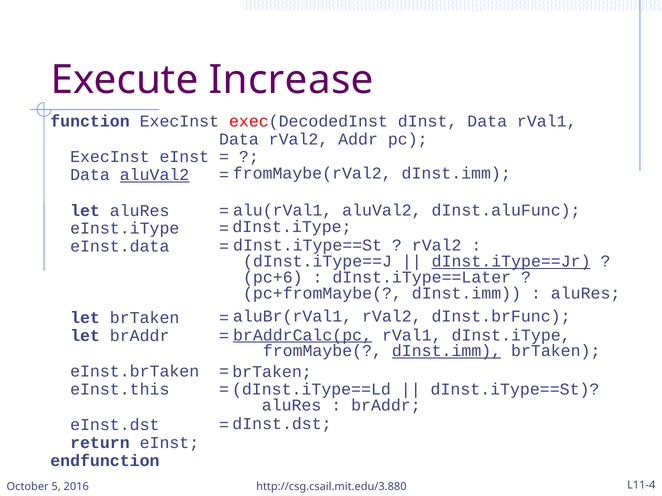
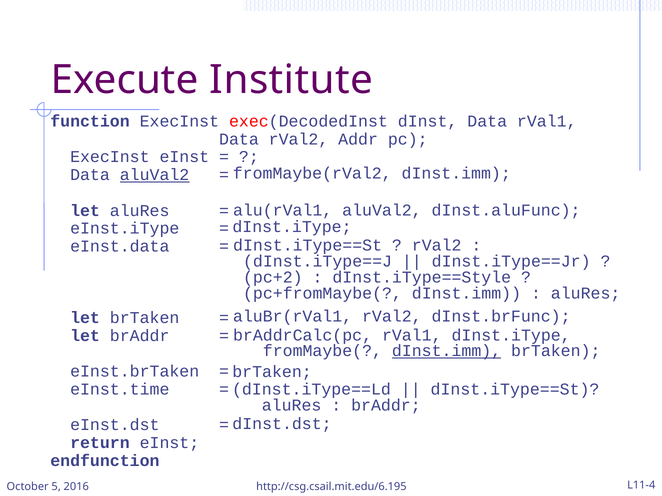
Increase: Increase -> Institute
dInst.iType==Jr underline: present -> none
pc+6: pc+6 -> pc+2
dInst.iType==Later: dInst.iType==Later -> dInst.iType==Style
brAddrCalc(pc underline: present -> none
eInst.this: eInst.this -> eInst.time
http://csg.csail.mit.edu/3.880: http://csg.csail.mit.edu/3.880 -> http://csg.csail.mit.edu/6.195
